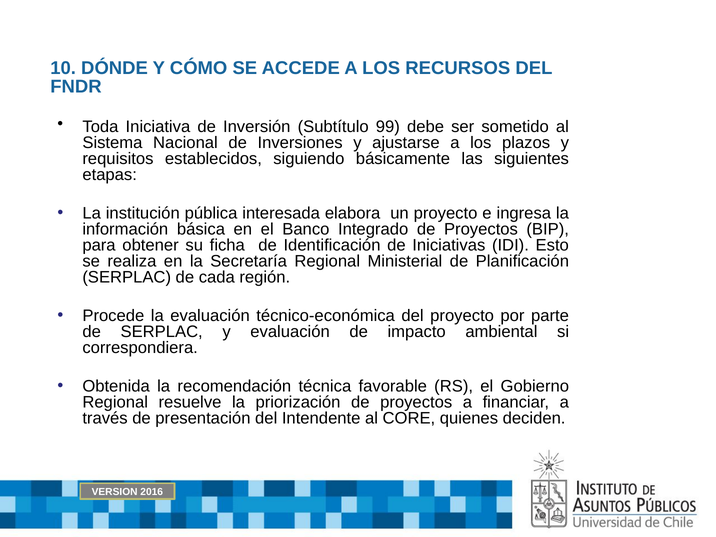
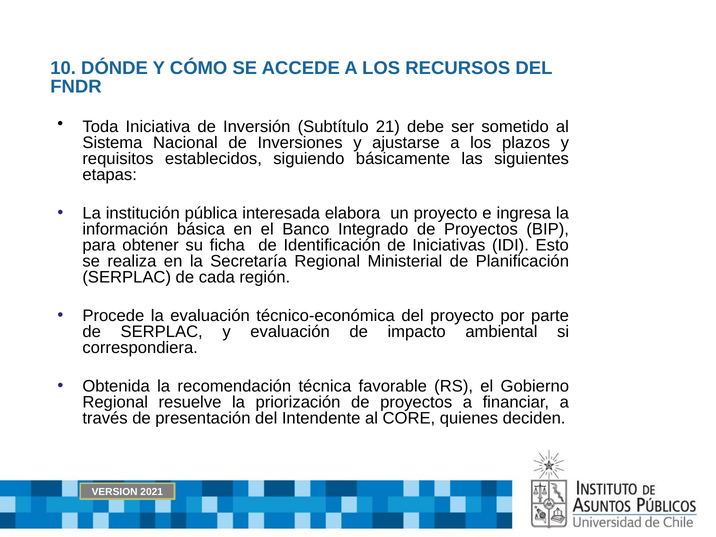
99: 99 -> 21
2016: 2016 -> 2021
